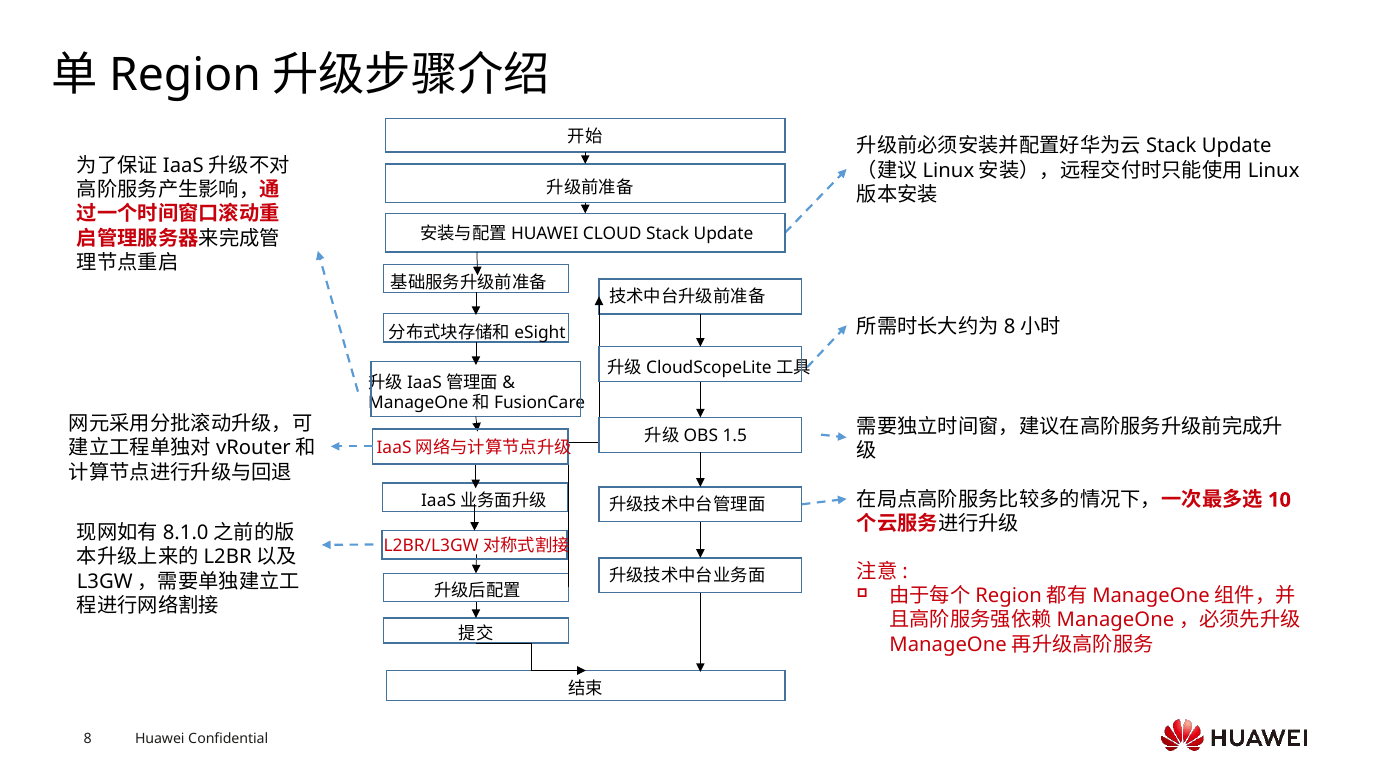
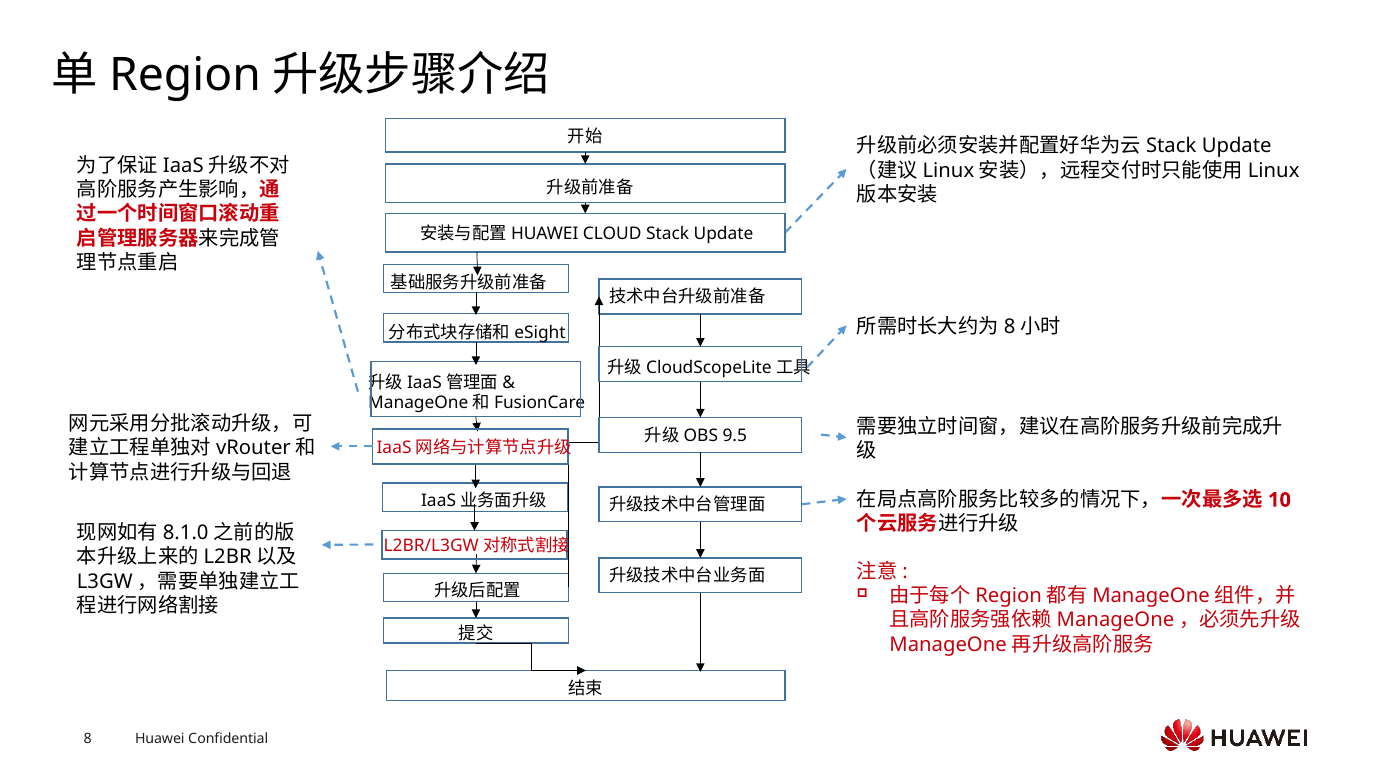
1.5: 1.5 -> 9.5
